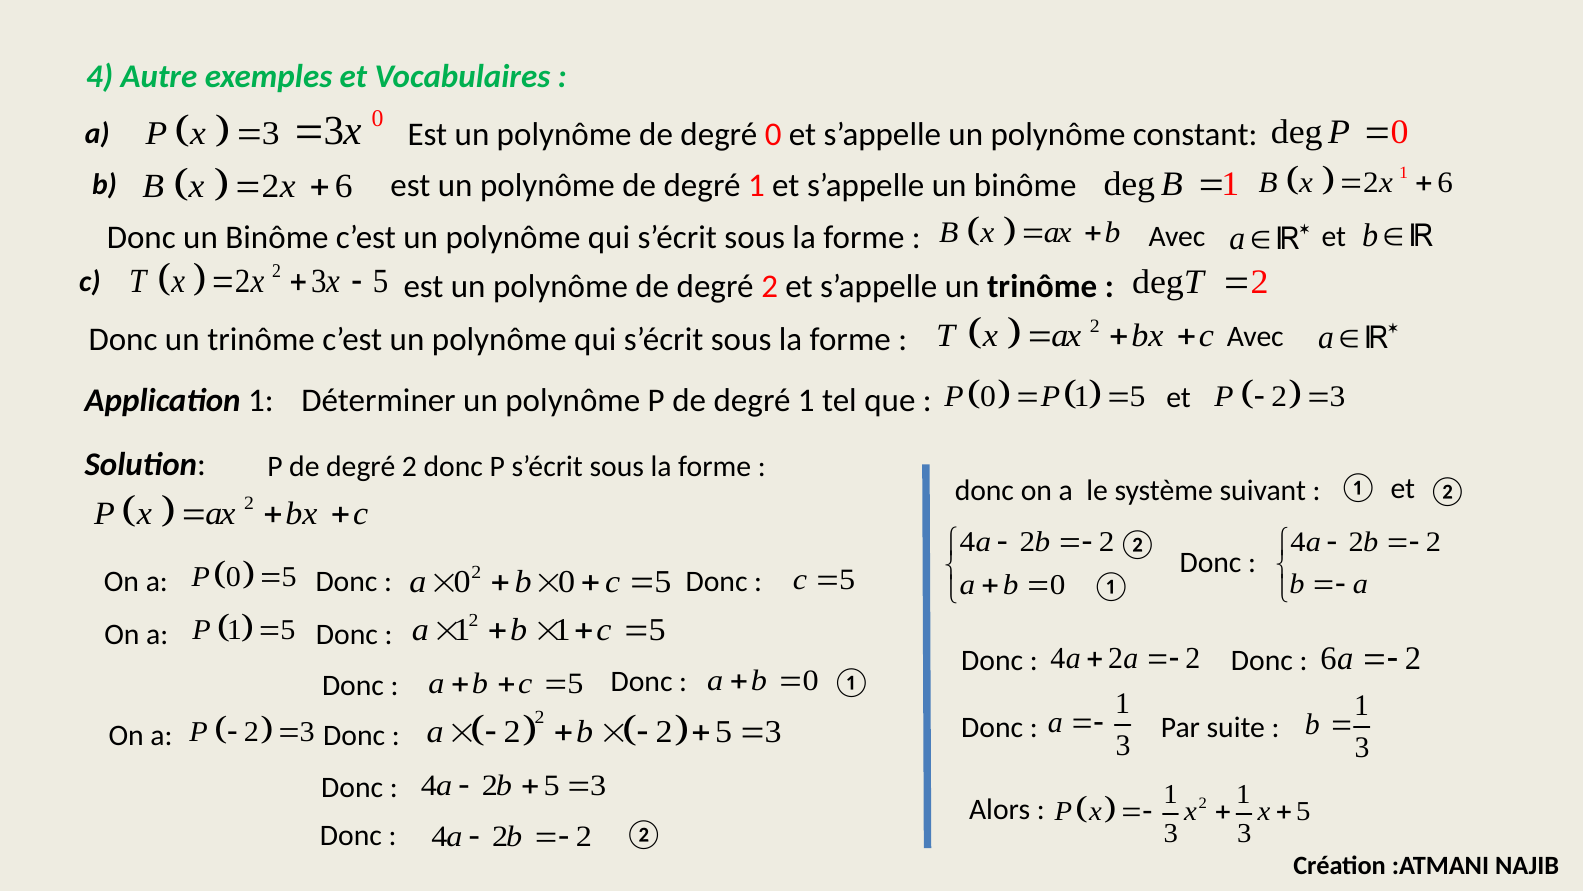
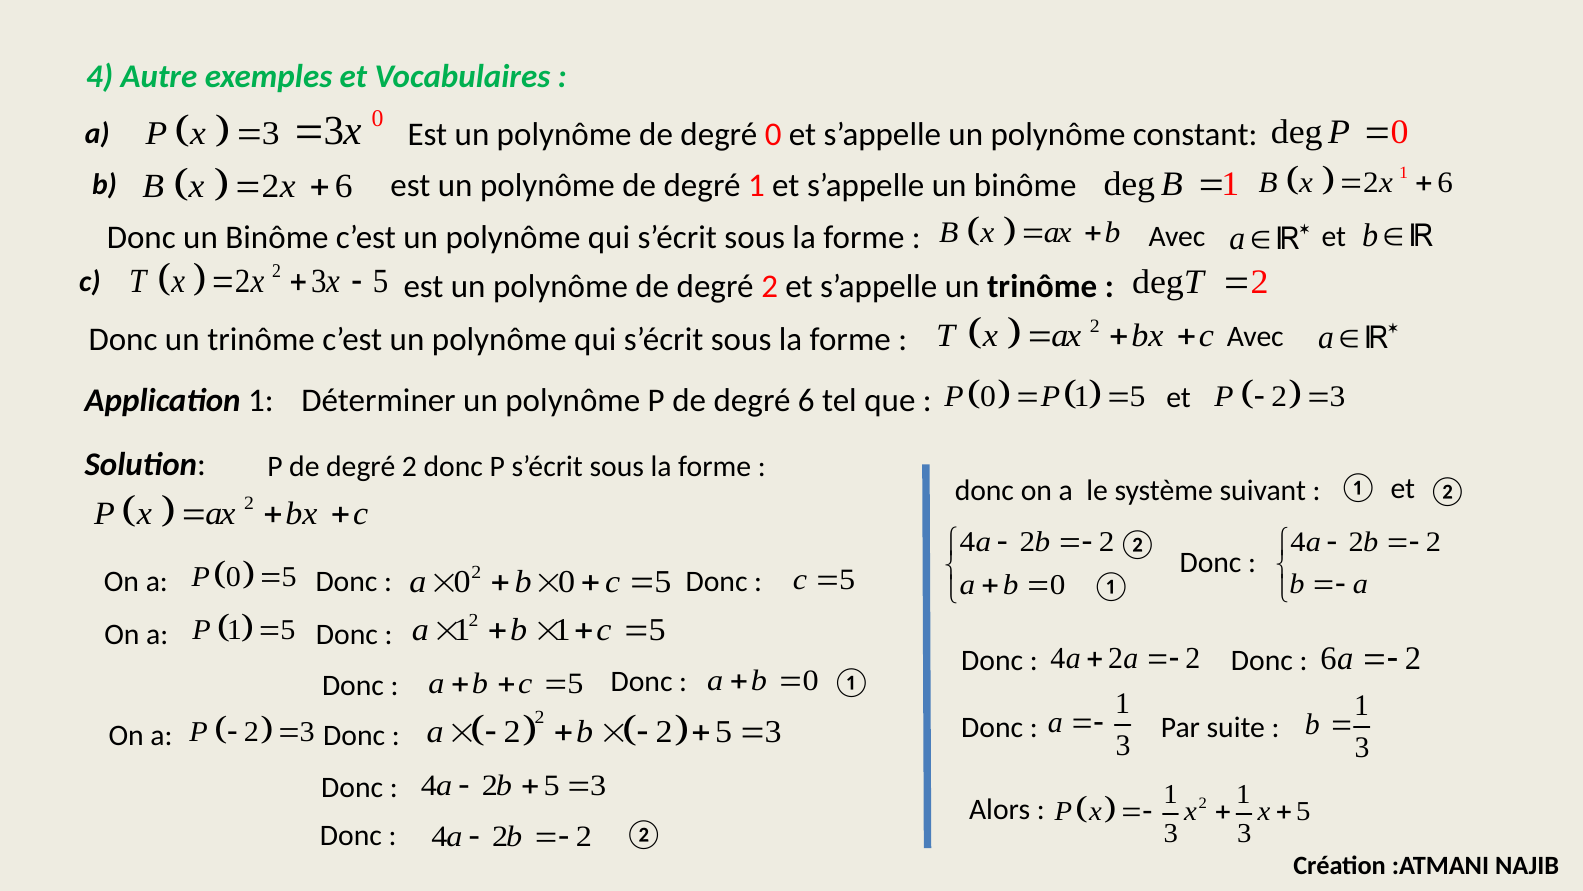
P de degré 1: 1 -> 6
